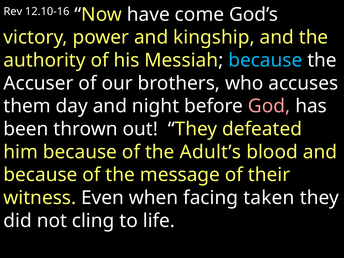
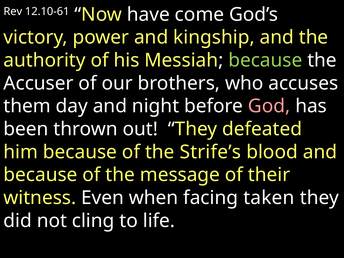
12.10-16: 12.10-16 -> 12.10-61
because at (265, 60) colour: light blue -> light green
Adult’s: Adult’s -> Strife’s
